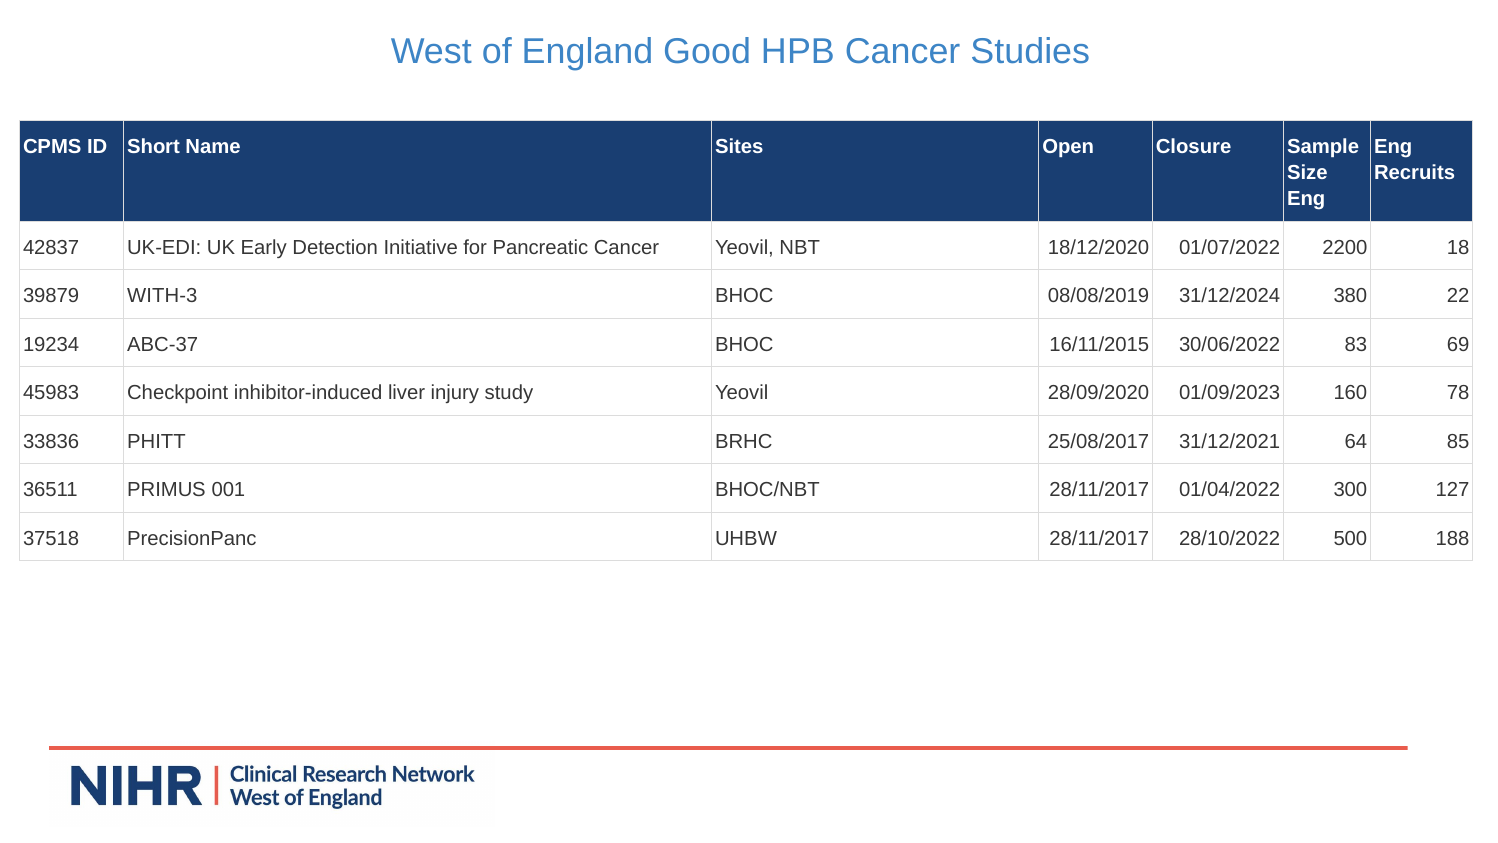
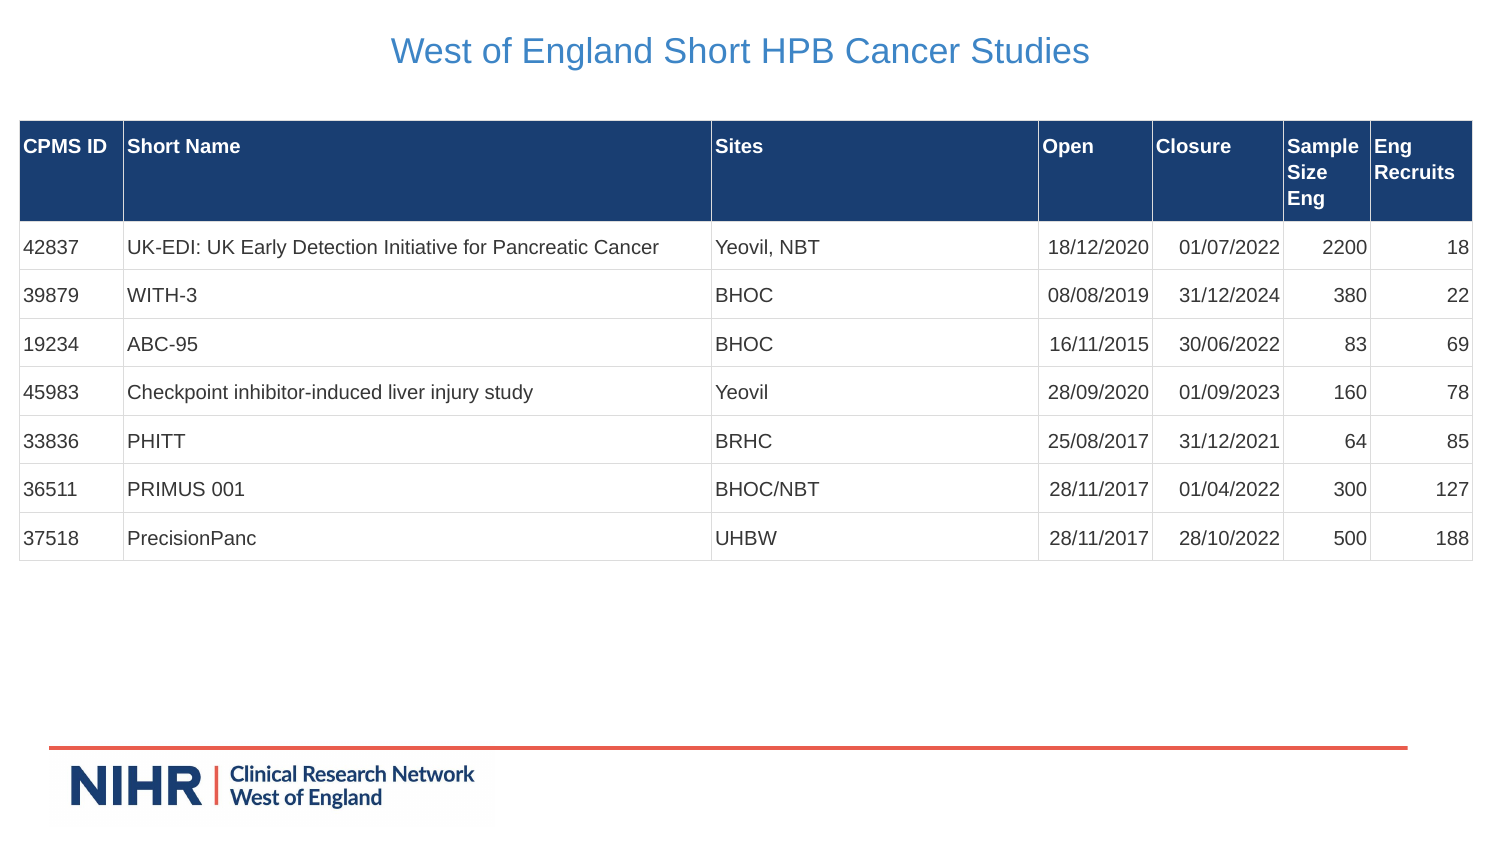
England Good: Good -> Short
ABC-37: ABC-37 -> ABC-95
